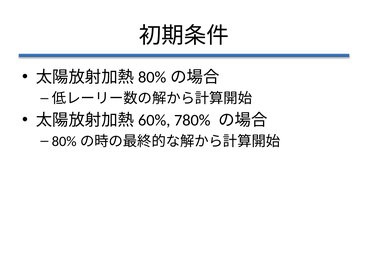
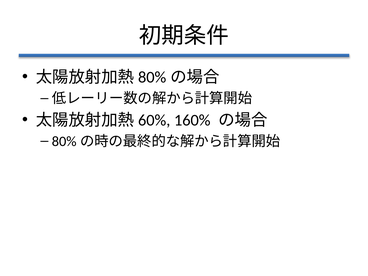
780%: 780% -> 160%
